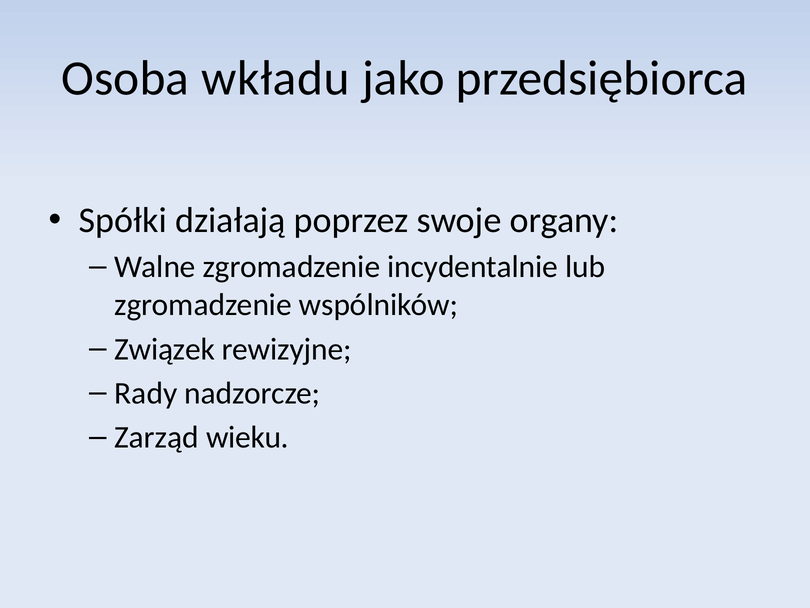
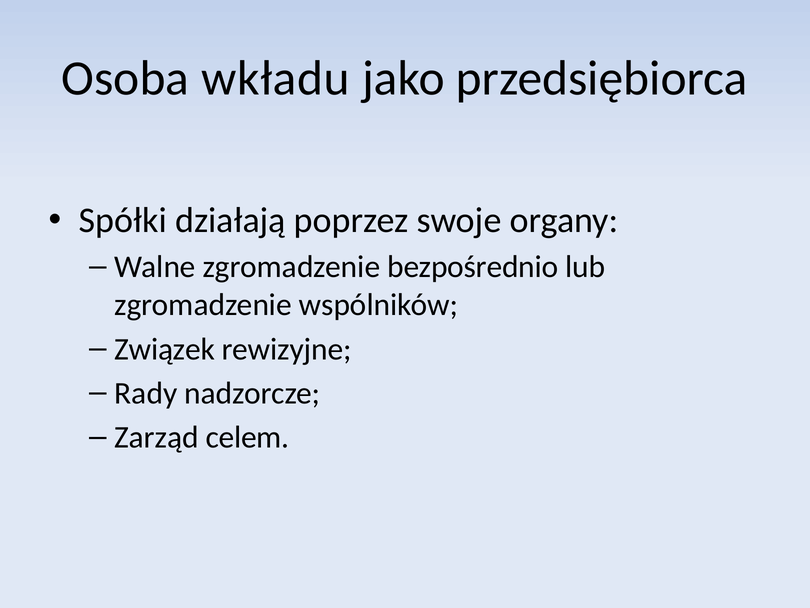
incydentalnie: incydentalnie -> bezpośrednio
wieku: wieku -> celem
